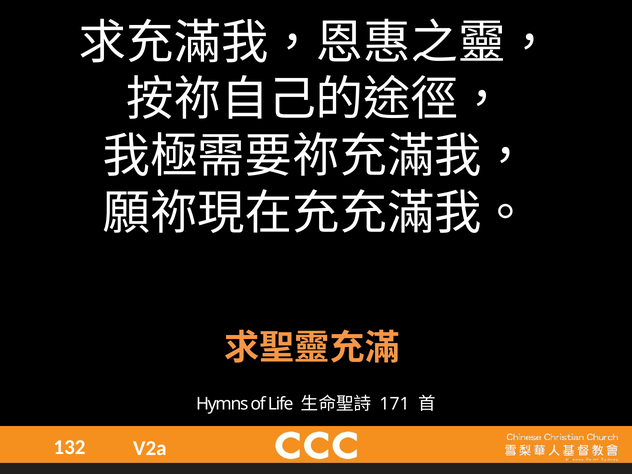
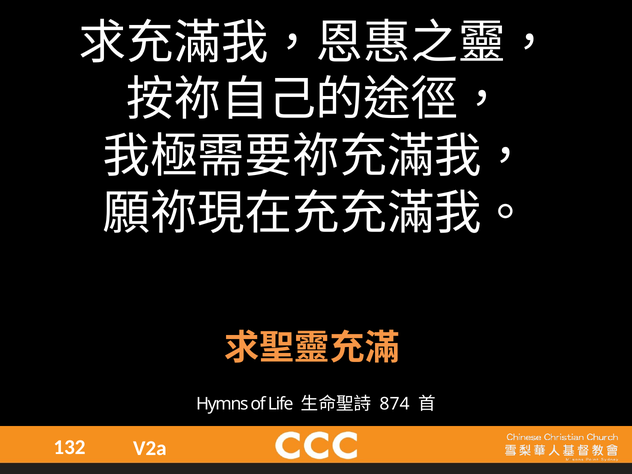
171: 171 -> 874
